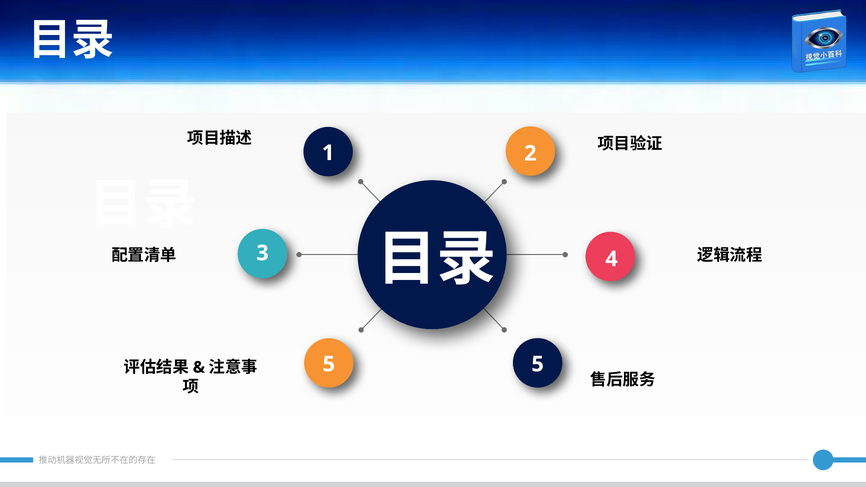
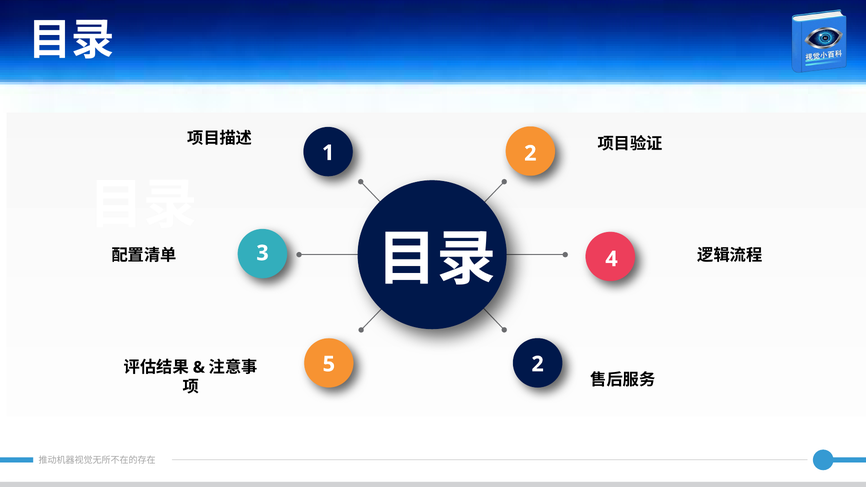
5 5: 5 -> 2
